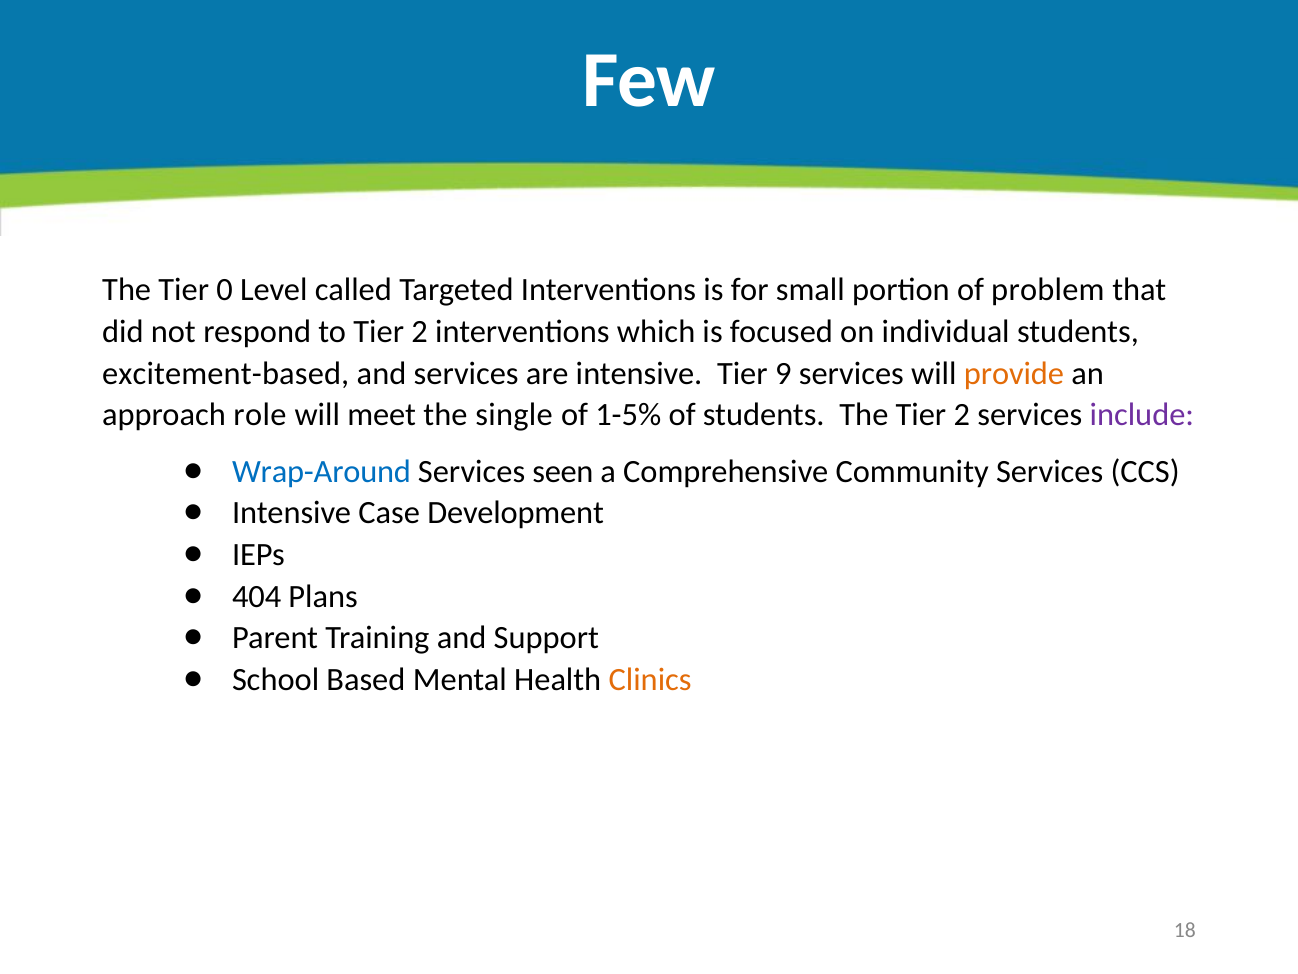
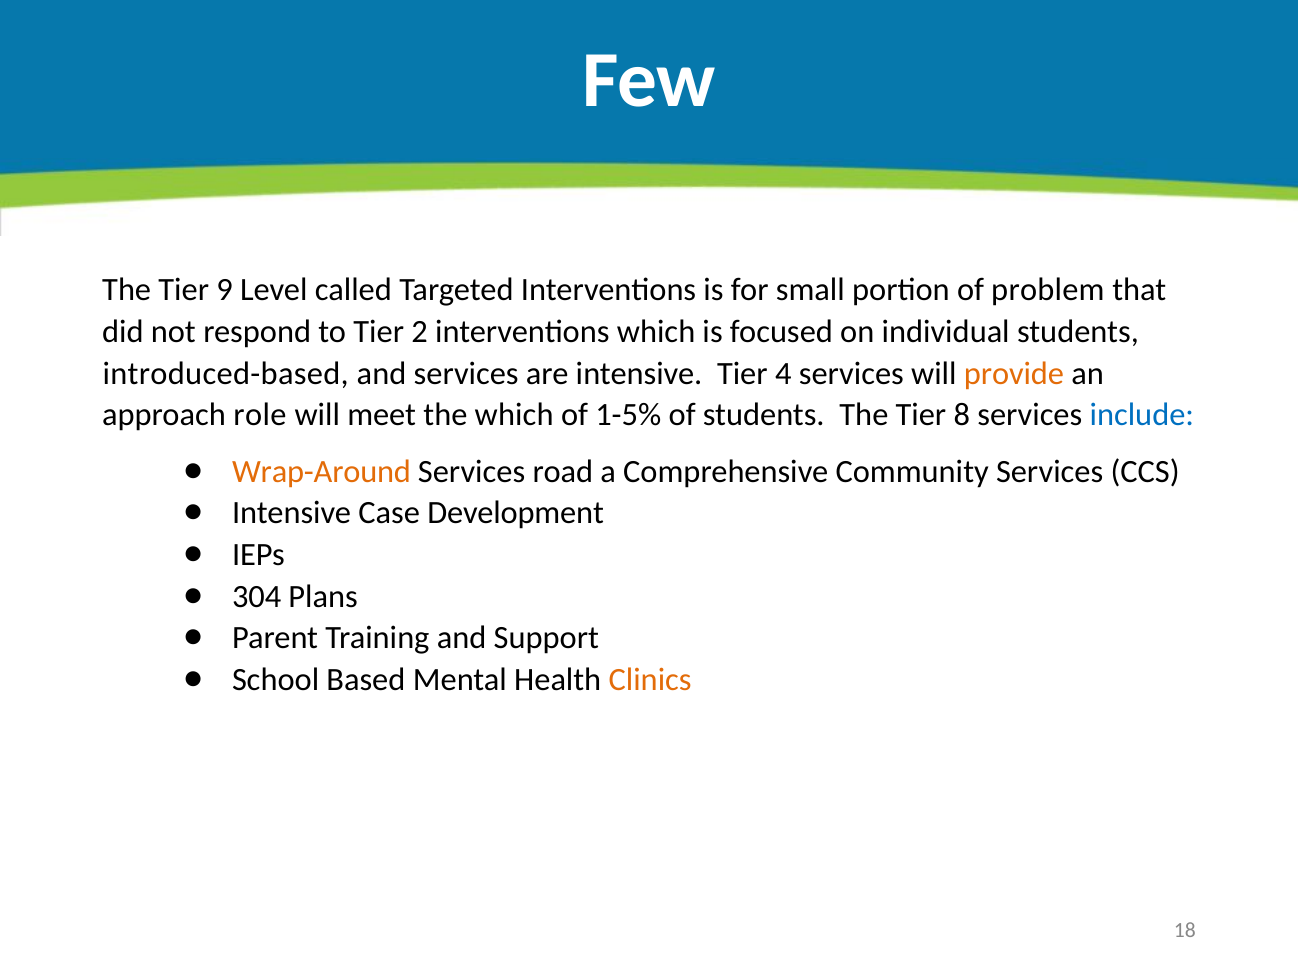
0: 0 -> 9
excitement-based: excitement-based -> introduced-based
9: 9 -> 4
the single: single -> which
The Tier 2: 2 -> 8
include colour: purple -> blue
Wrap-Around colour: blue -> orange
seen: seen -> road
404: 404 -> 304
